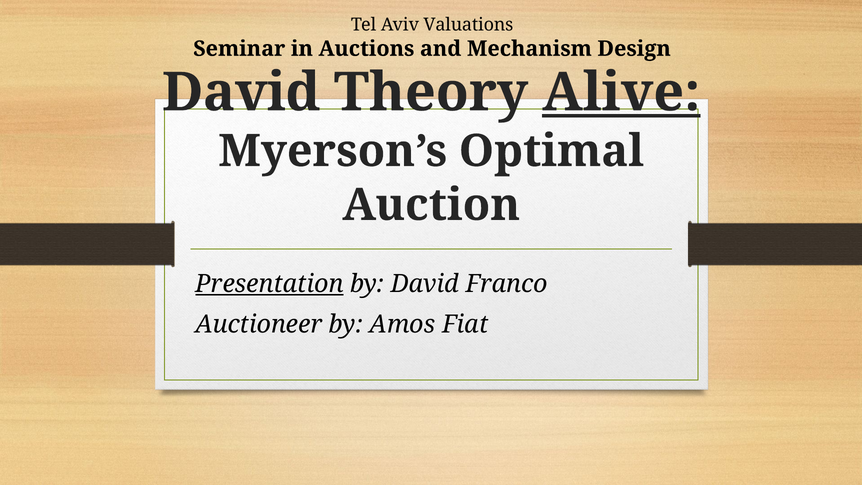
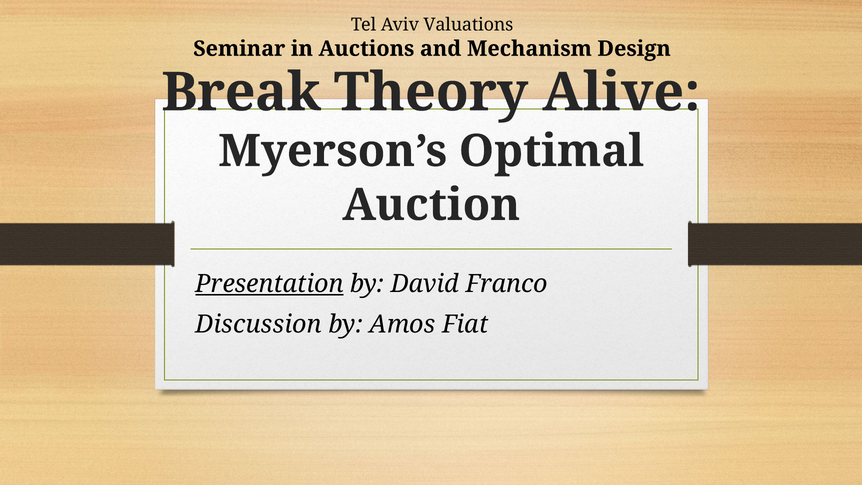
David at (241, 93): David -> Break
Alive underline: present -> none
Auctioneer: Auctioneer -> Discussion
